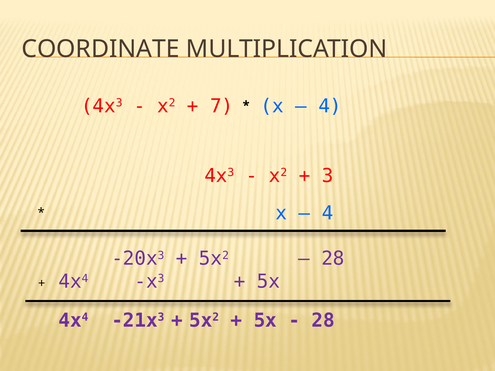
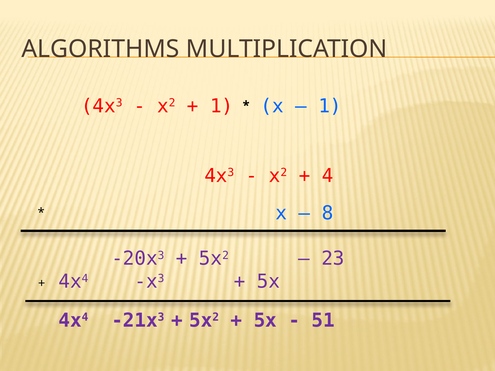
COORDINATE: COORDINATE -> ALGORITHMS
7 at (222, 106): 7 -> 1
4 at (330, 106): 4 -> 1
3: 3 -> 4
4 at (328, 213): 4 -> 8
28 at (333, 259): 28 -> 23
28 at (323, 321): 28 -> 51
